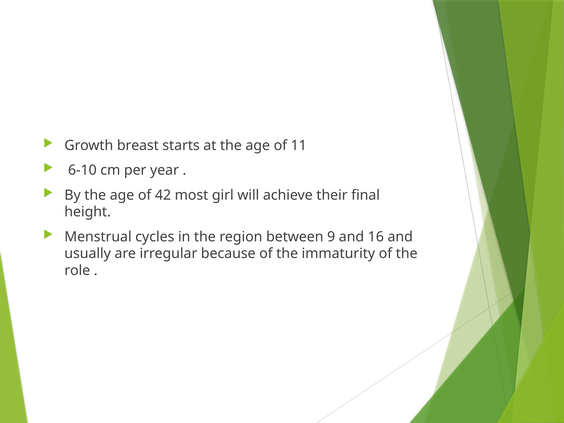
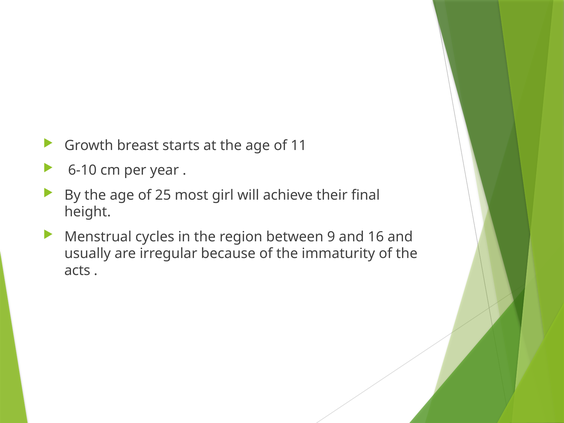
42: 42 -> 25
role: role -> acts
